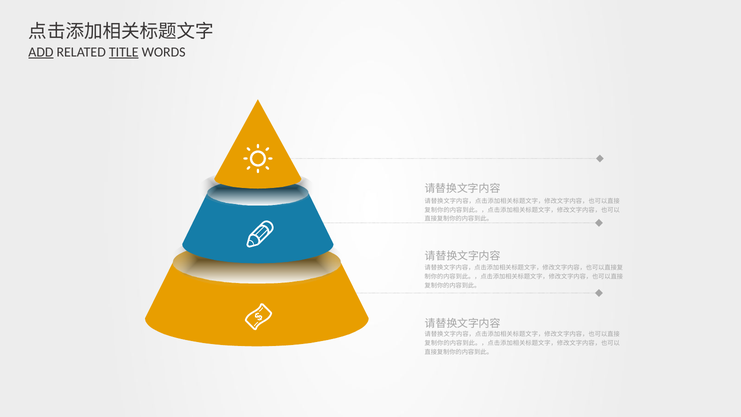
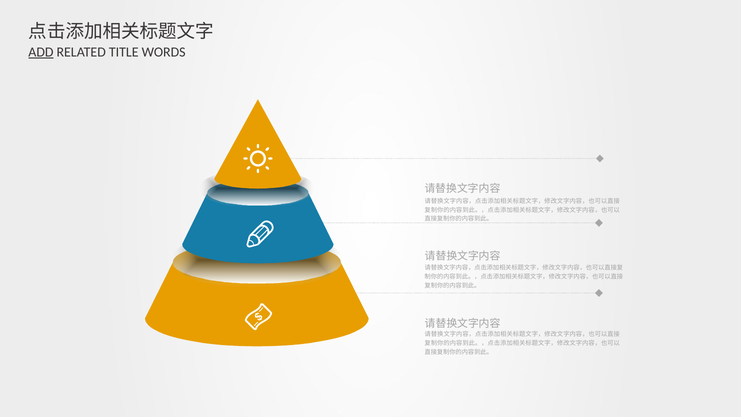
TITLE underline: present -> none
